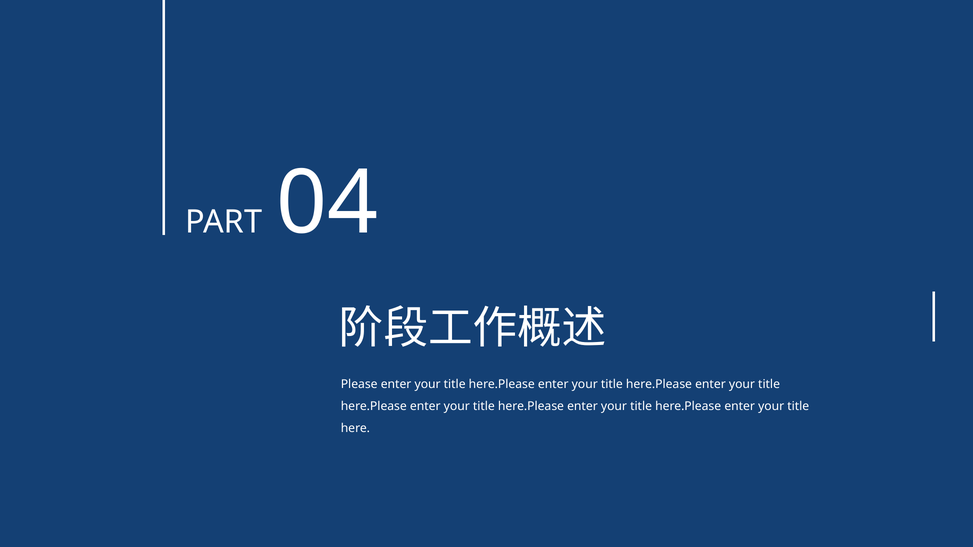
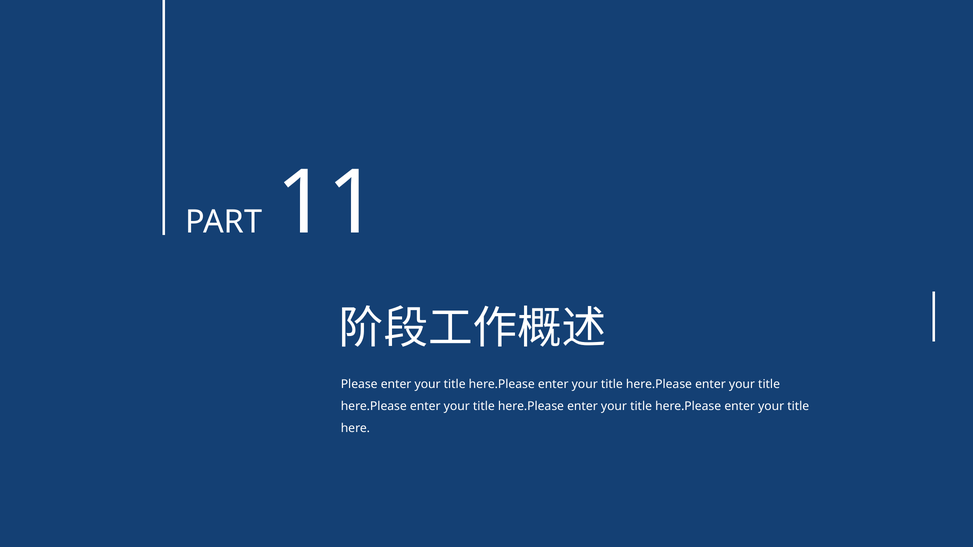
04: 04 -> 11
